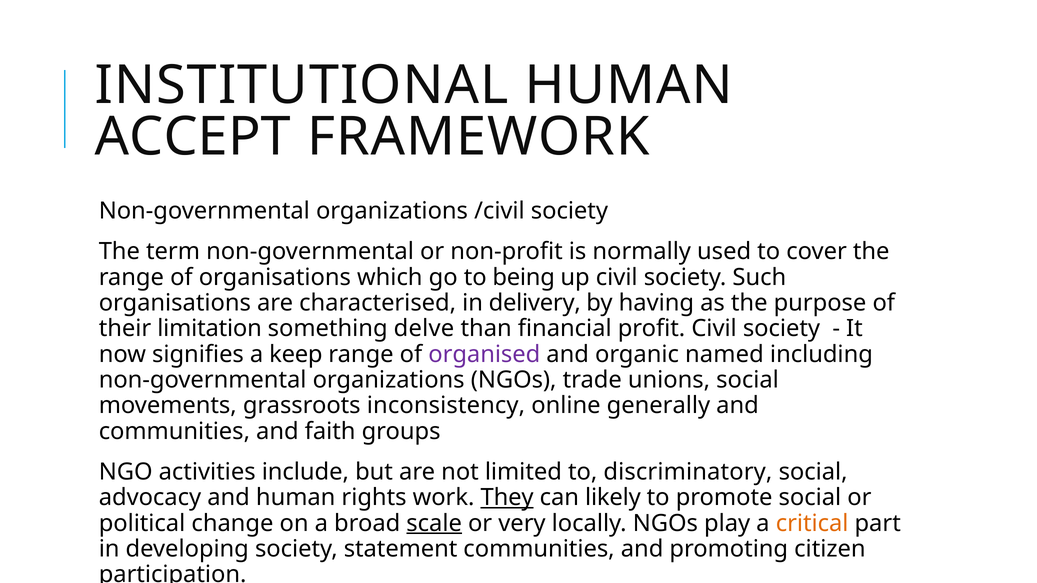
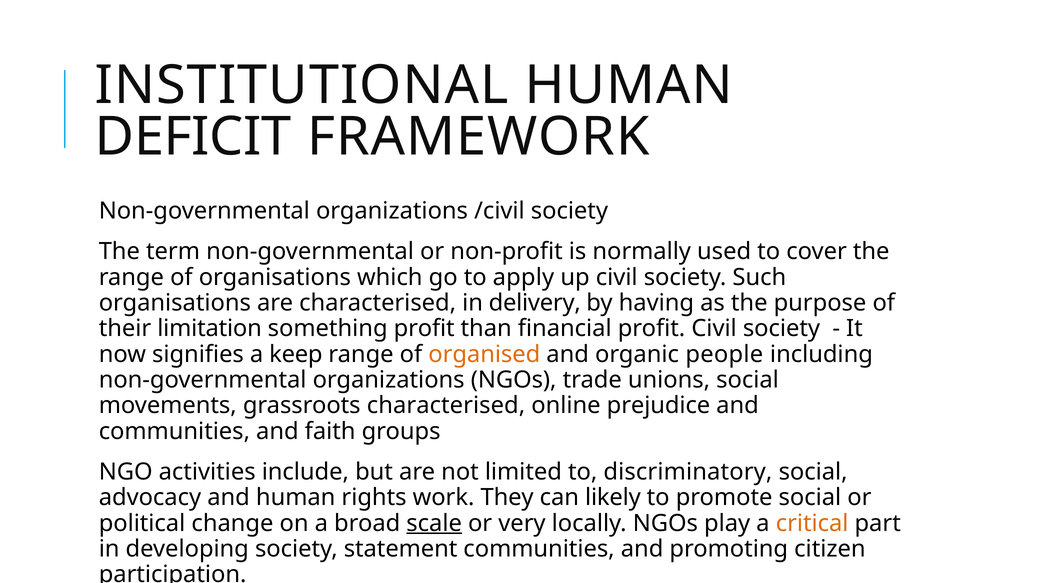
ACCEPT: ACCEPT -> DEFICIT
being: being -> apply
something delve: delve -> profit
organised colour: purple -> orange
named: named -> people
grassroots inconsistency: inconsistency -> characterised
generally: generally -> prejudice
They underline: present -> none
